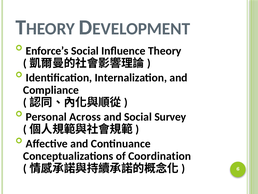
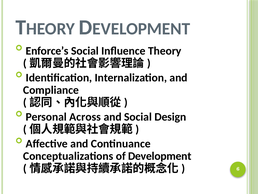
Survey: Survey -> Design
Coordination: Coordination -> Development
